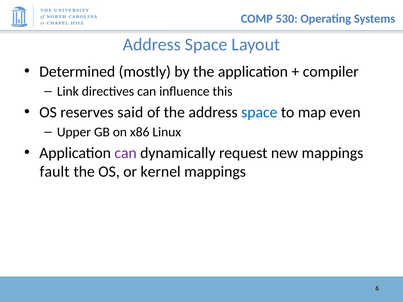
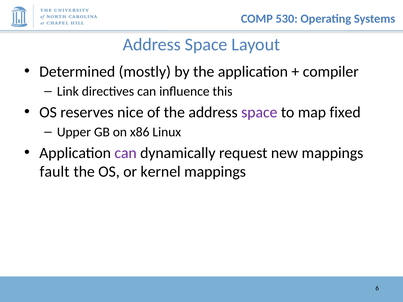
said: said -> nice
space at (259, 112) colour: blue -> purple
even: even -> fixed
